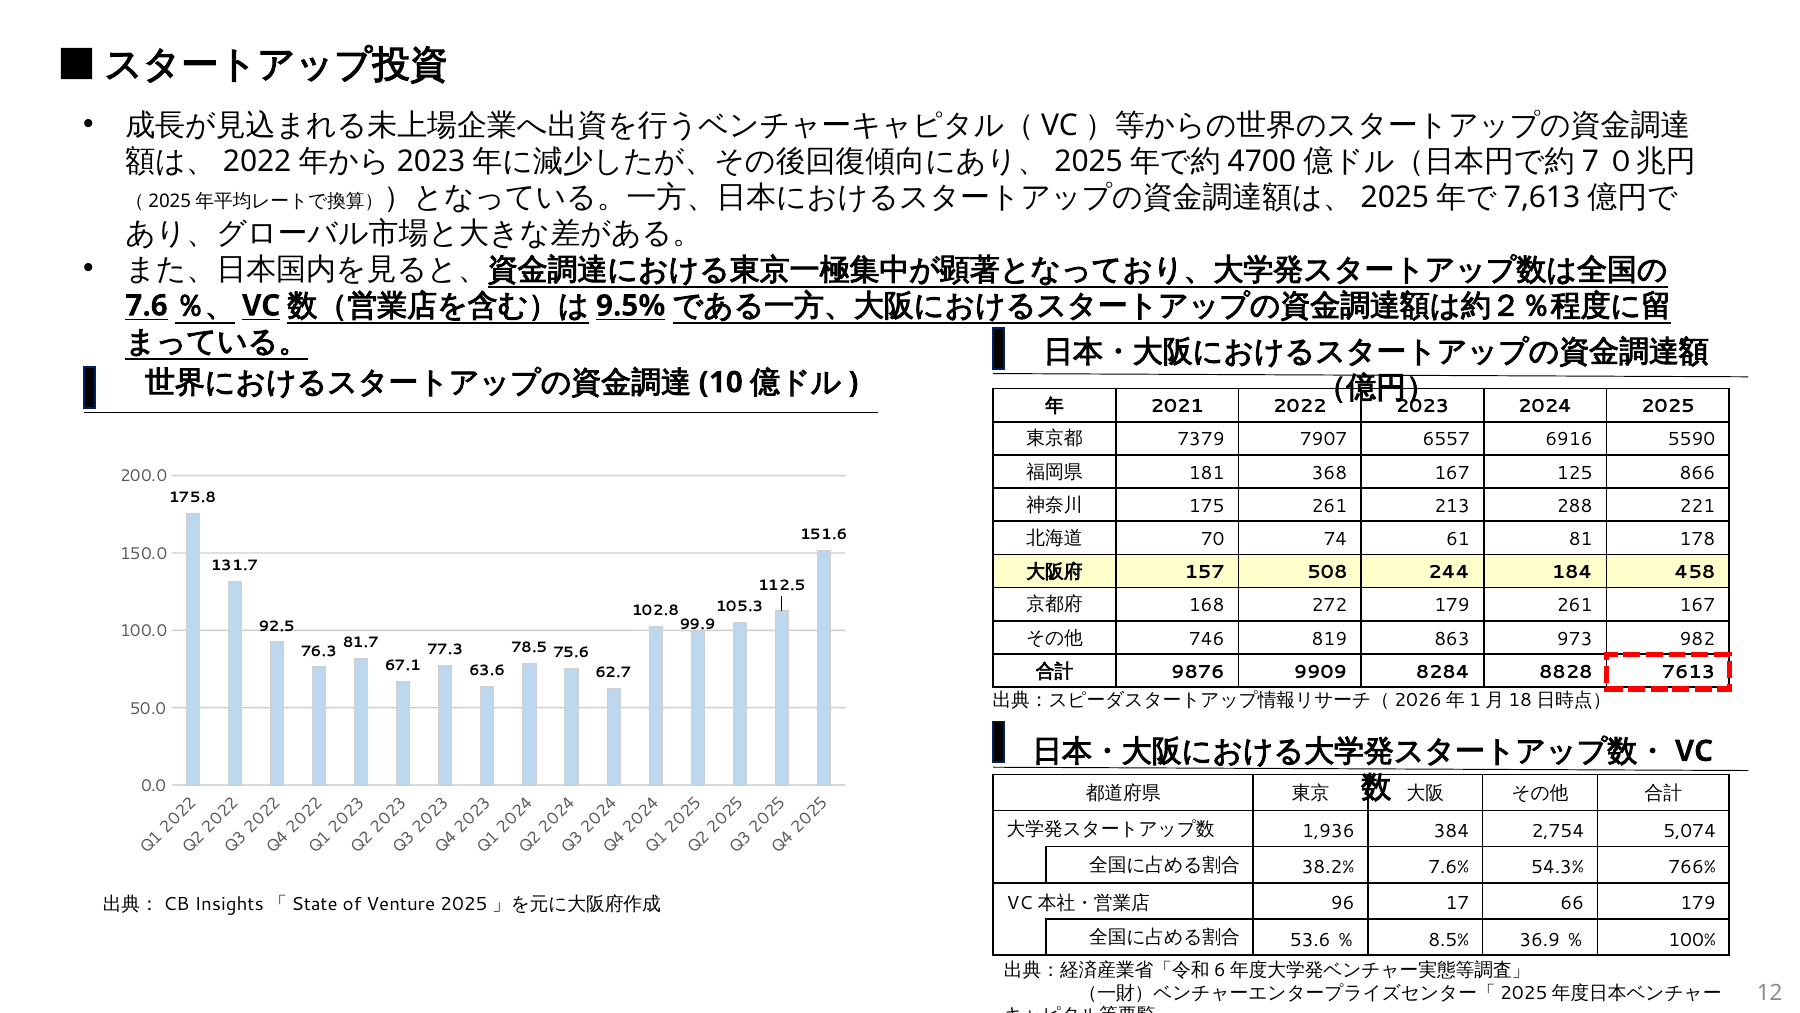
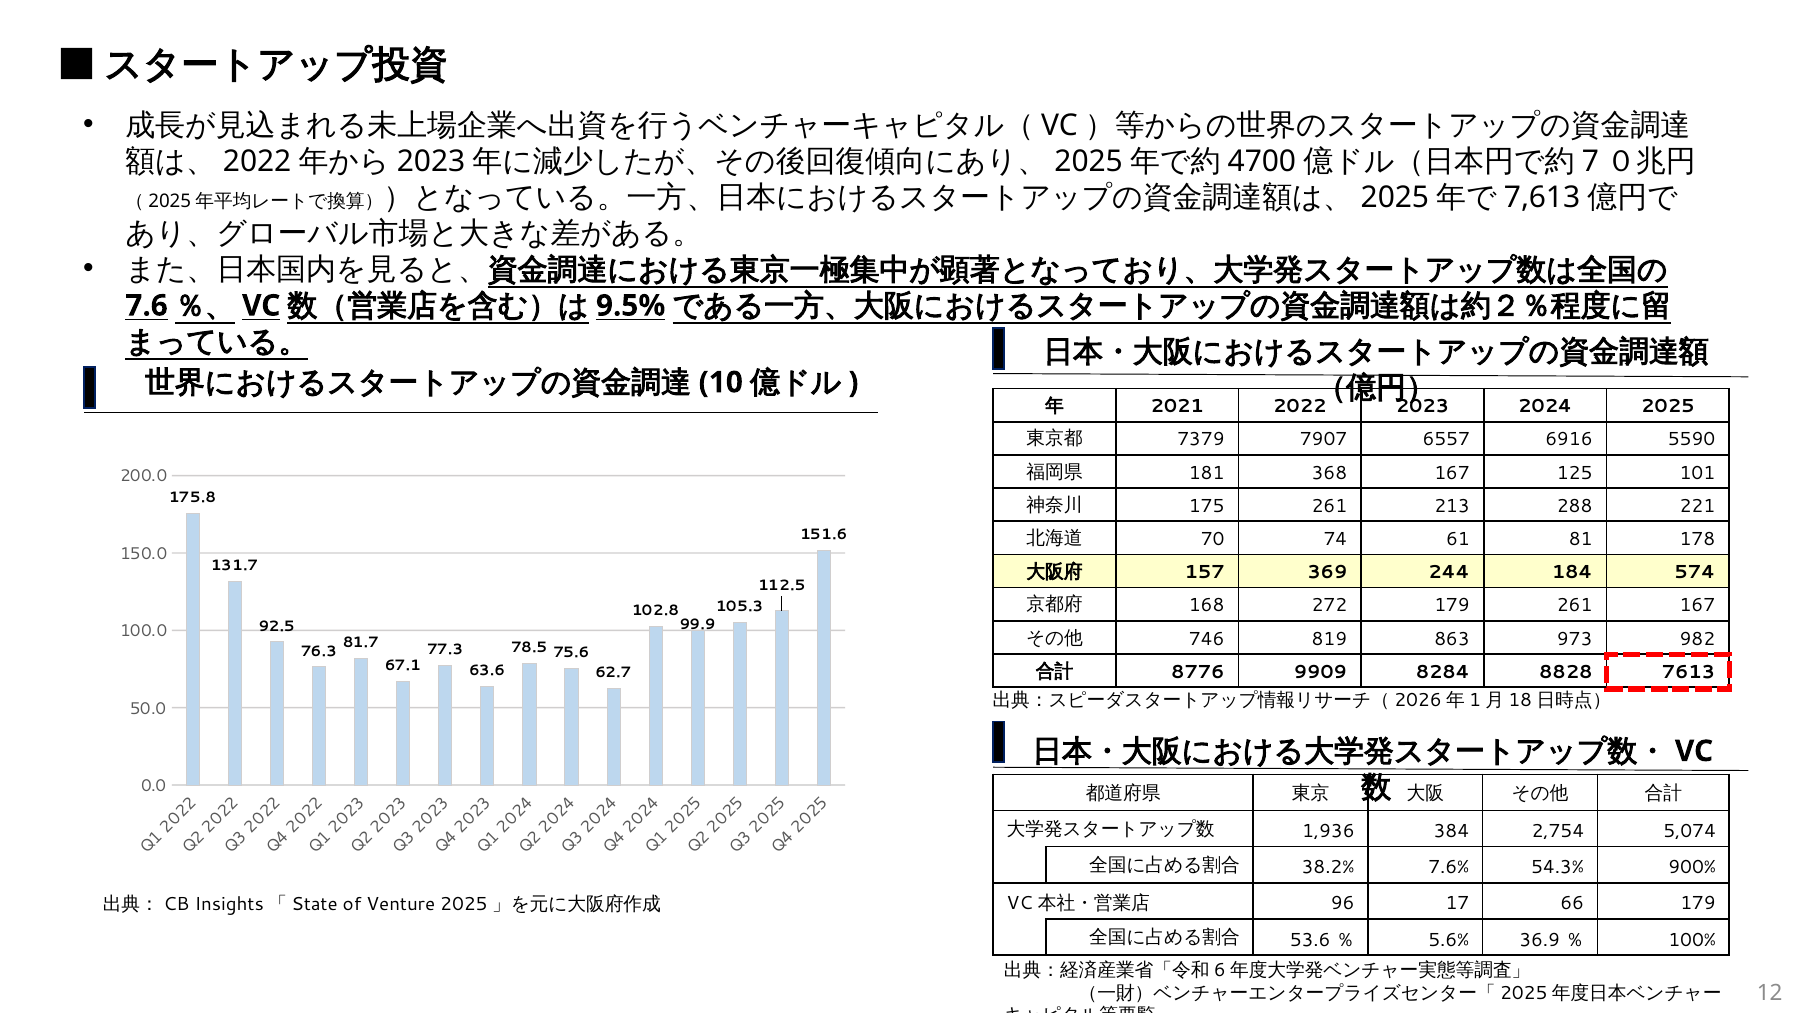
866: 866 -> 101
508: 508 -> 369
458: 458 -> 574
9876: 9876 -> 8776
766%: 766% -> 900%
8.5%: 8.5% -> 5.6%
